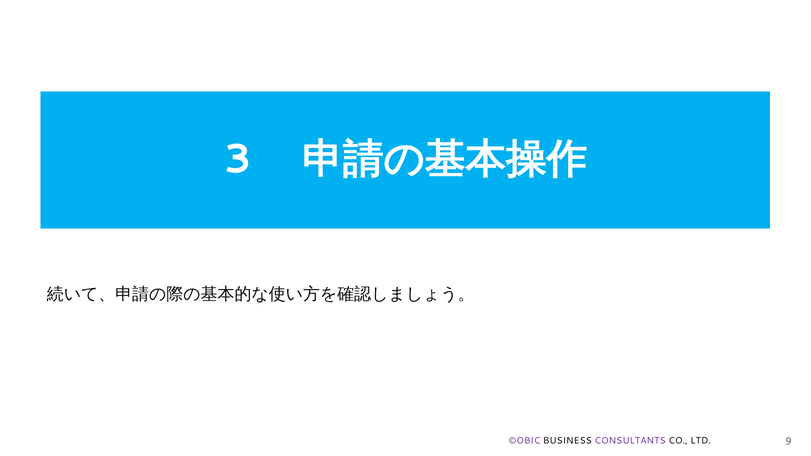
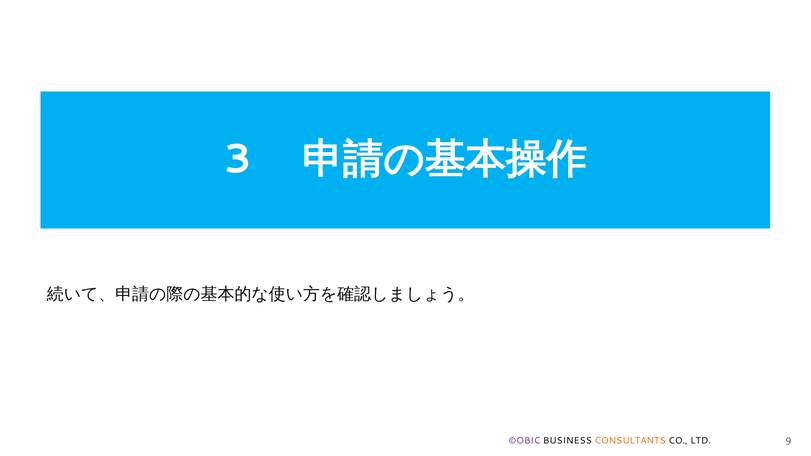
CONSULTANTS colour: purple -> orange
